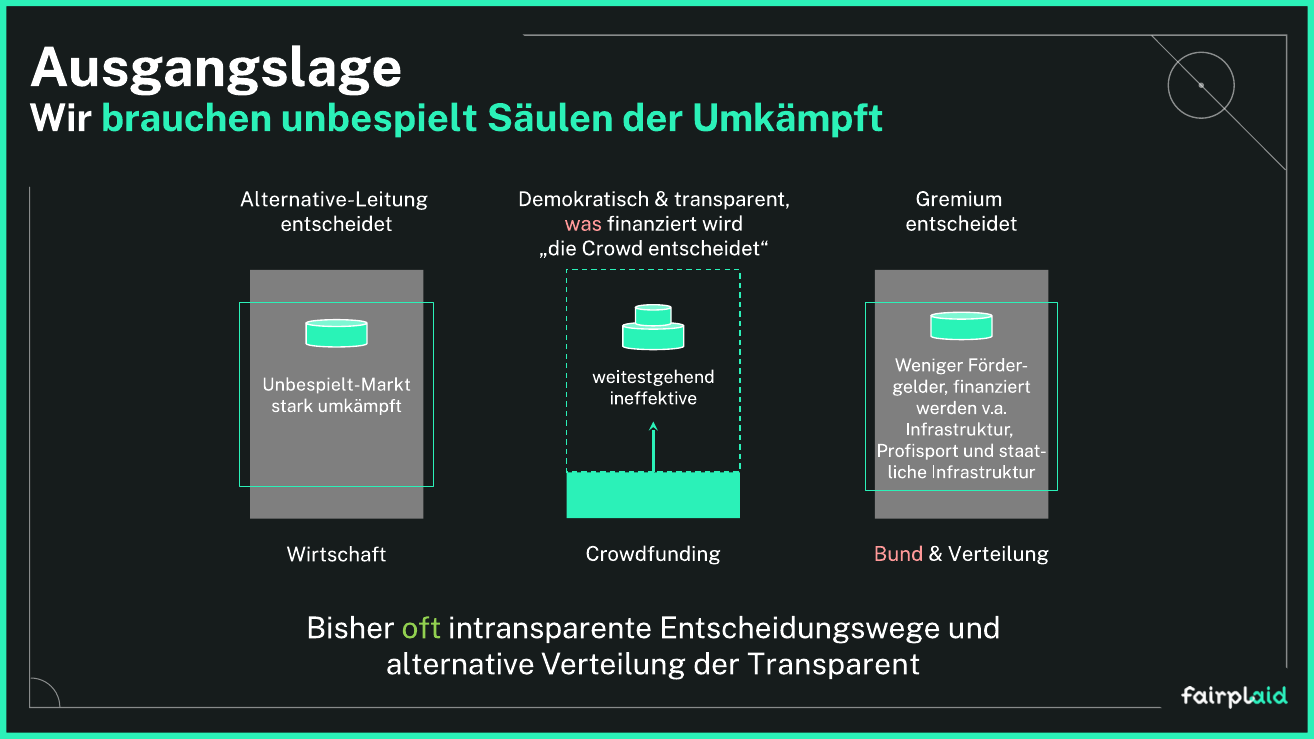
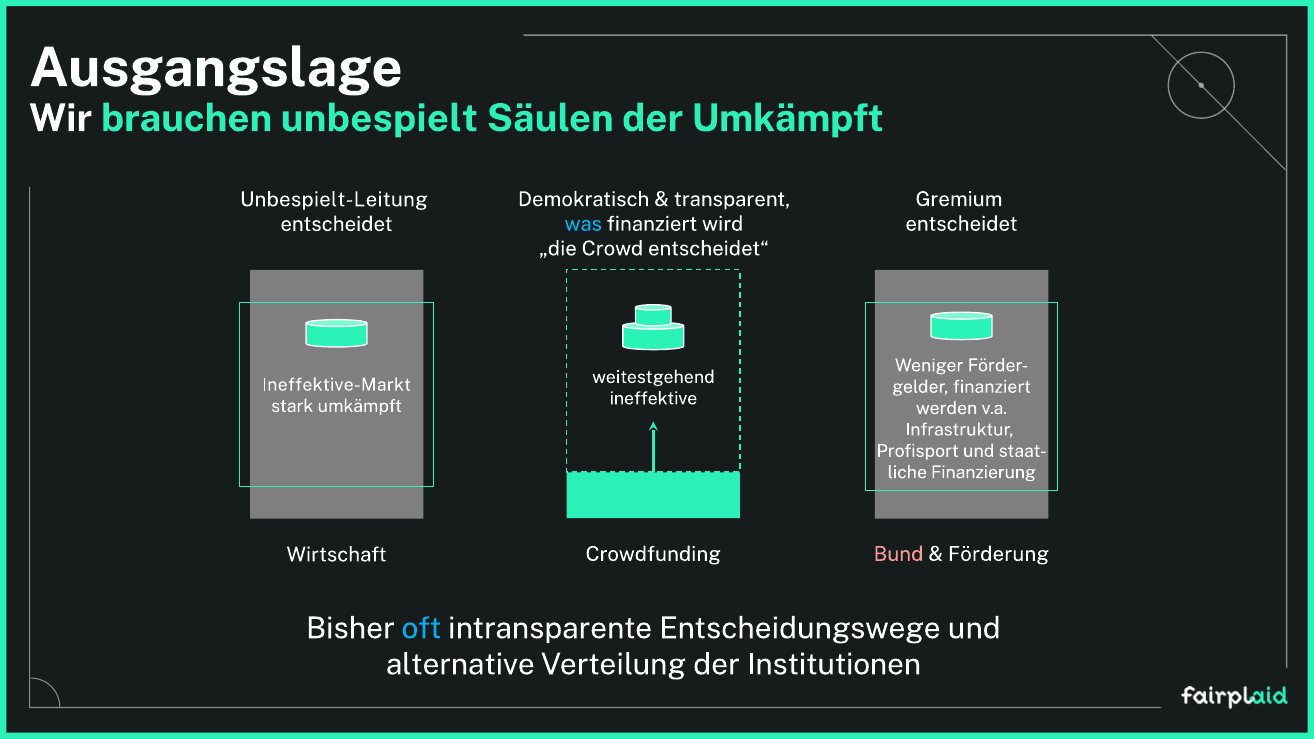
Alternative-Leitung: Alternative-Leitung -> Unbespielt-Leitung
was colour: pink -> light blue
Unbespielt-Markt: Unbespielt-Markt -> Ineffektive-Markt
Infrastruktur at (983, 472): Infrastruktur -> Finanzierung
Verteilung at (999, 554): Verteilung -> Förderung
oft colour: light green -> light blue
der Transparent: Transparent -> Institutionen
